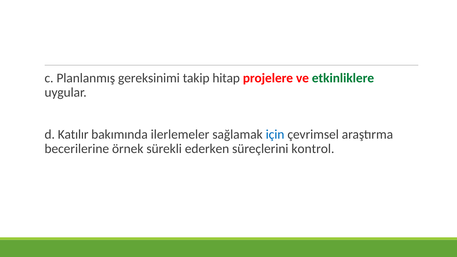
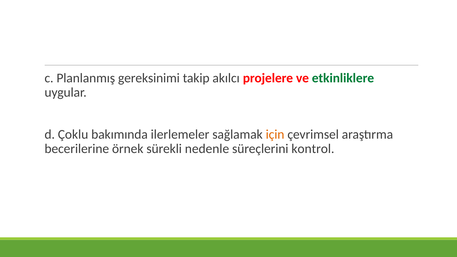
hitap: hitap -> akılcı
Katılır: Katılır -> Çoklu
için colour: blue -> orange
ederken: ederken -> nedenle
